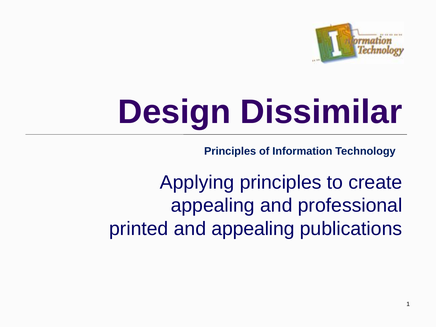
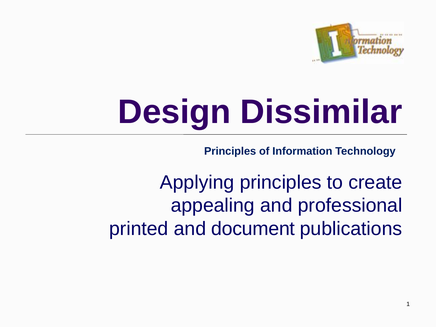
and appealing: appealing -> document
